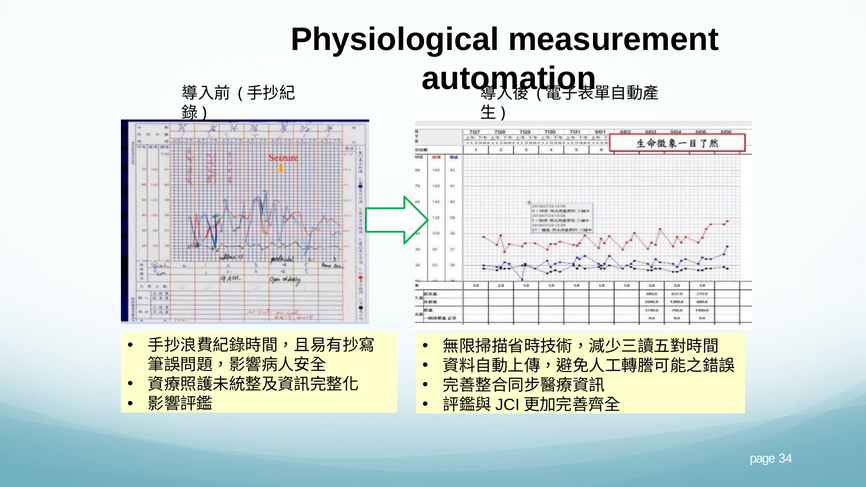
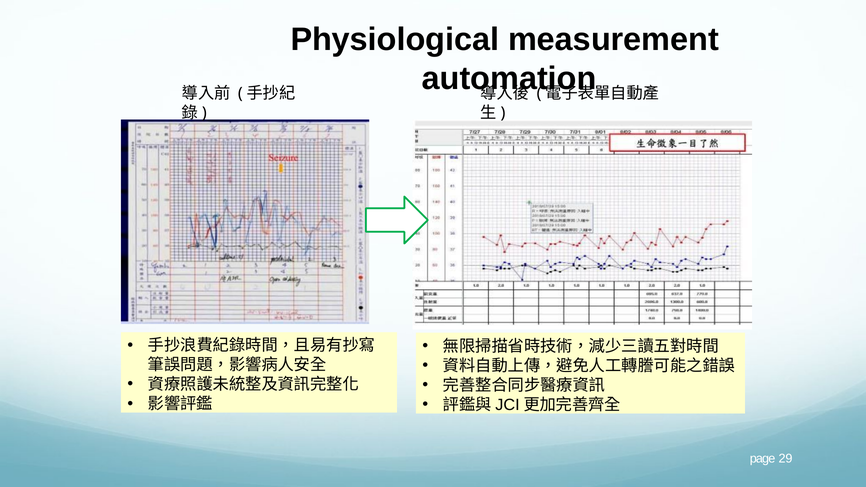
34: 34 -> 29
